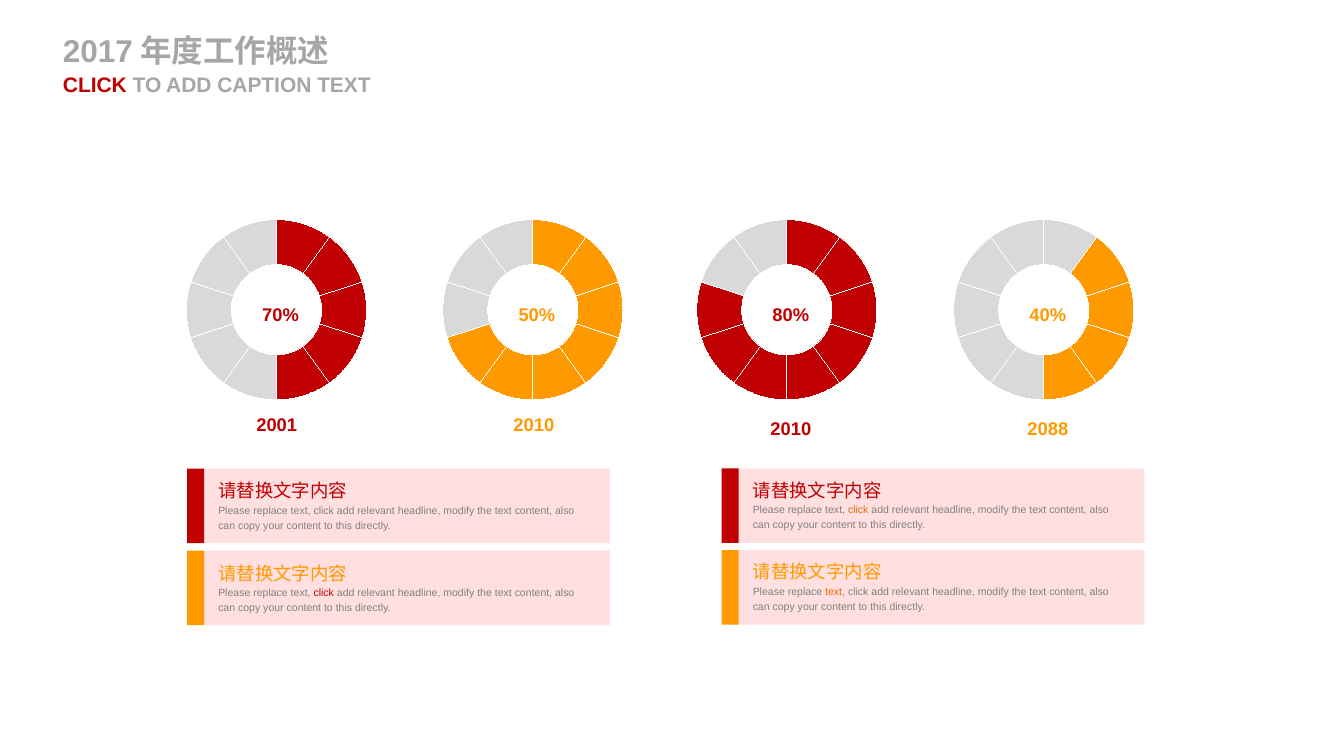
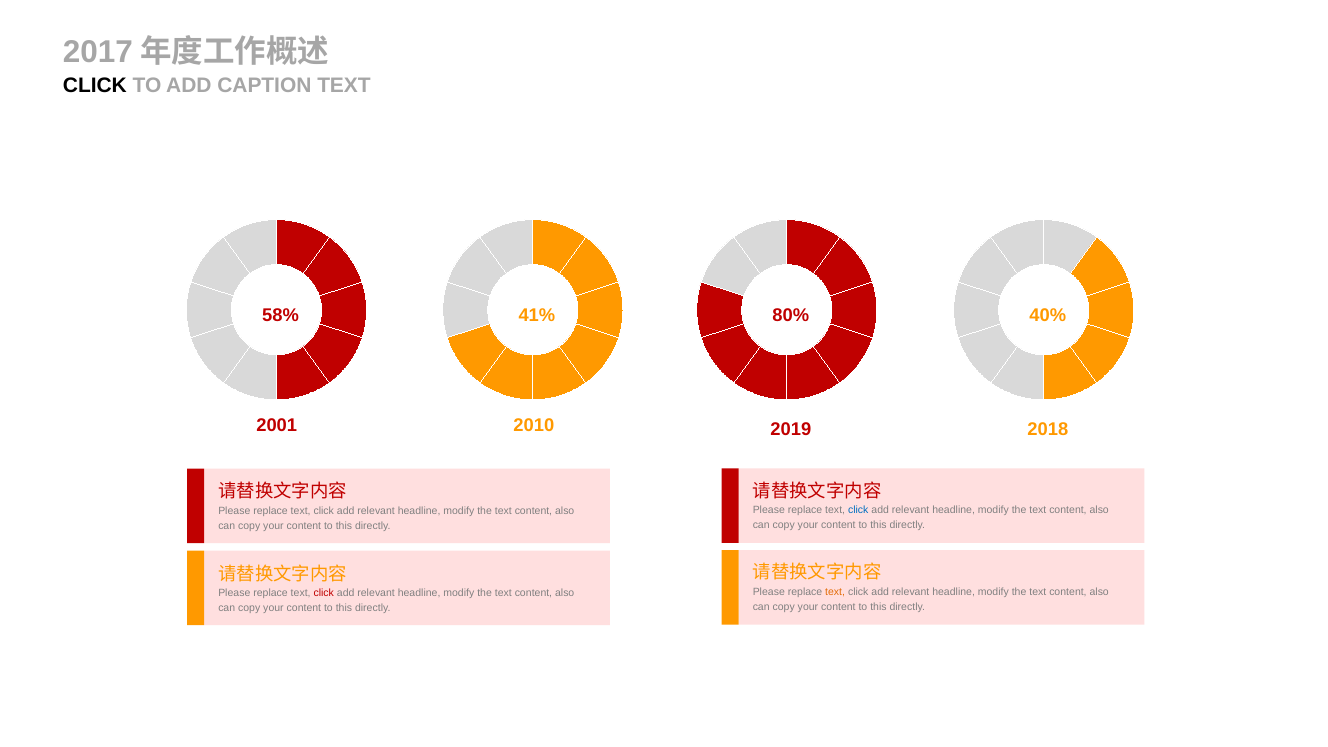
CLICK at (95, 85) colour: red -> black
70%: 70% -> 58%
50%: 50% -> 41%
2010 at (791, 429): 2010 -> 2019
2088: 2088 -> 2018
click at (858, 510) colour: orange -> blue
